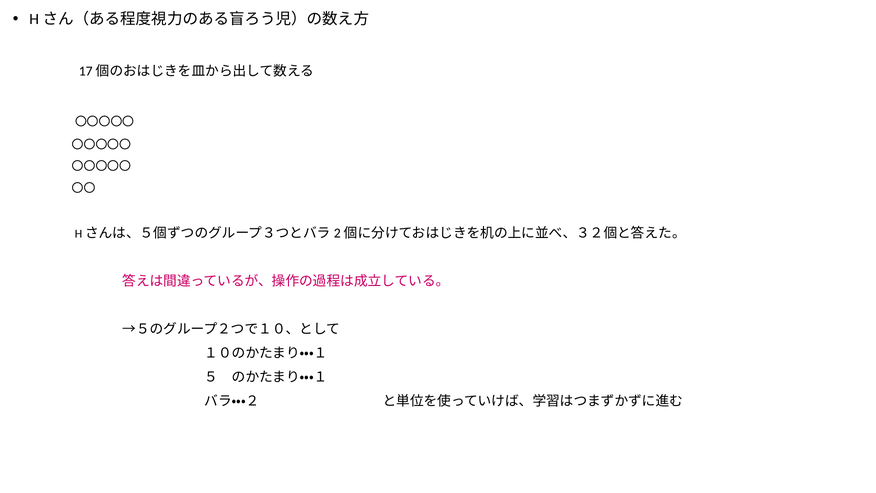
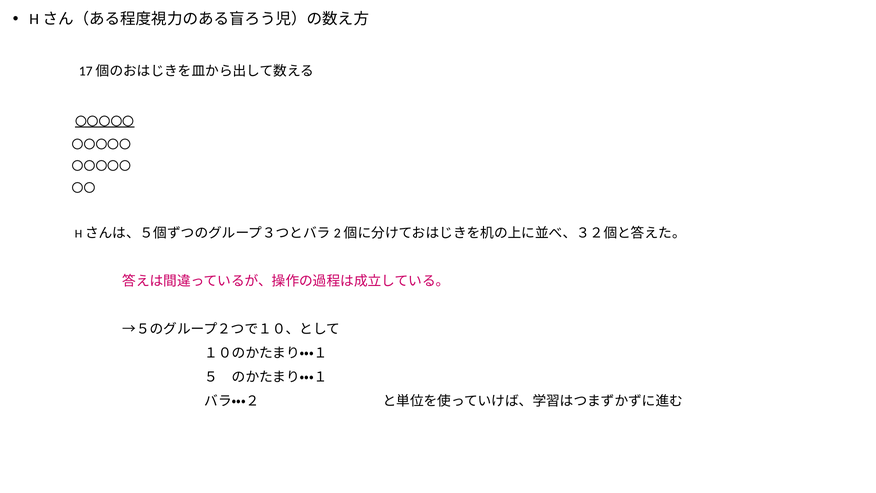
〇〇〇〇〇 at (105, 122) underline: none -> present
